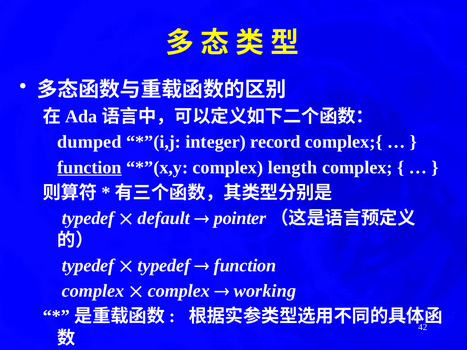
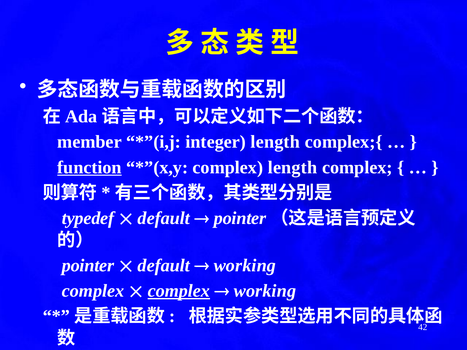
dumped: dumped -> member
integer record: record -> length
typedef at (88, 266): typedef -> pointer
typedef at (164, 266): typedef -> default
function at (245, 266): function -> working
complex at (179, 291) underline: none -> present
